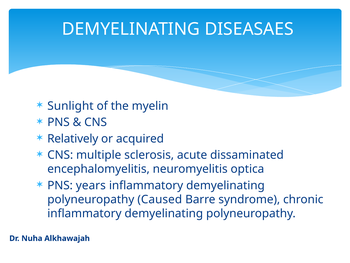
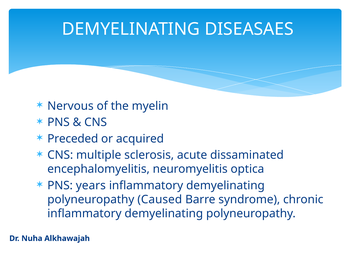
Sunlight: Sunlight -> Nervous
Relatively: Relatively -> Preceded
